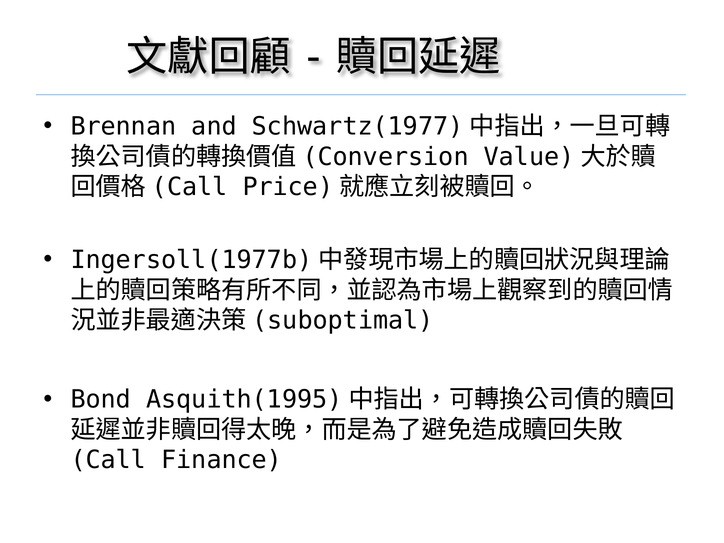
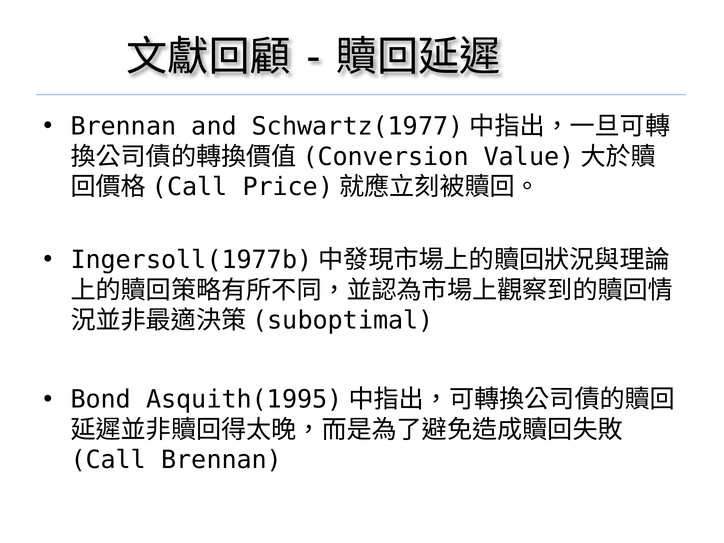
Finance at (222, 460): Finance -> Brennan
